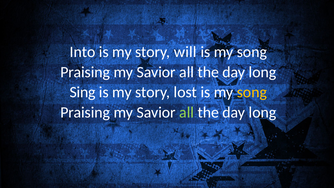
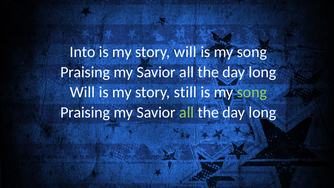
Sing at (83, 92): Sing -> Will
lost: lost -> still
song at (252, 92) colour: yellow -> light green
